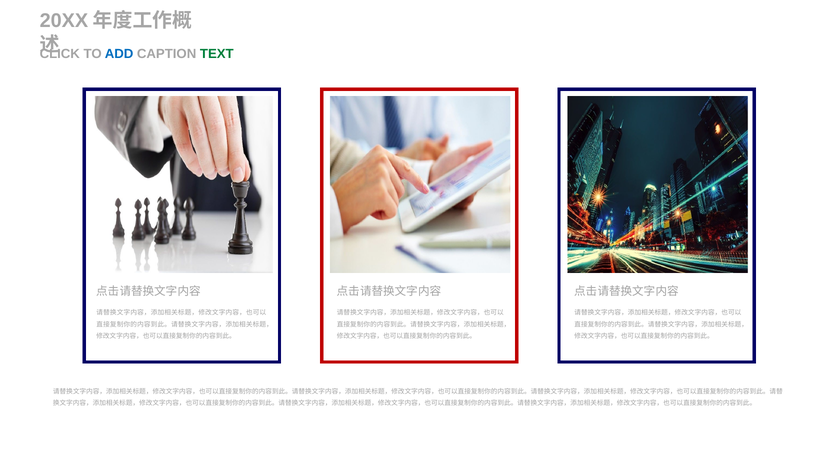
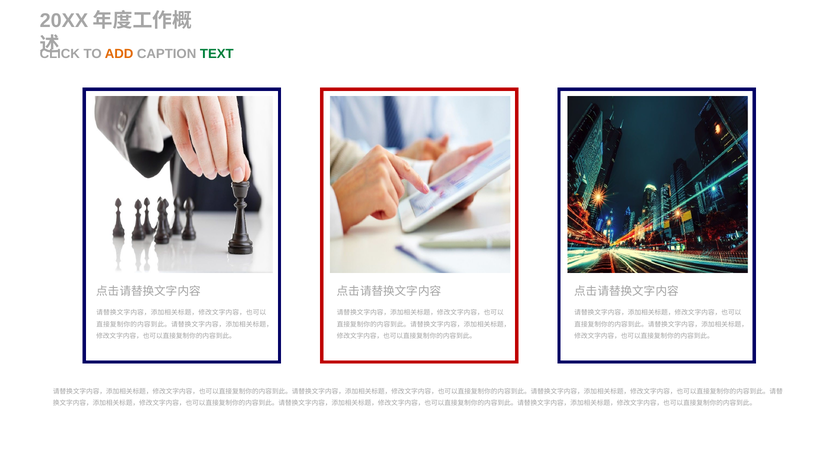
ADD colour: blue -> orange
